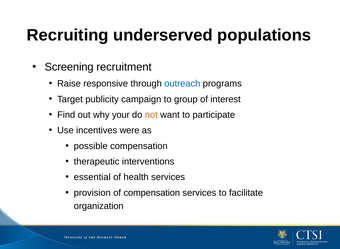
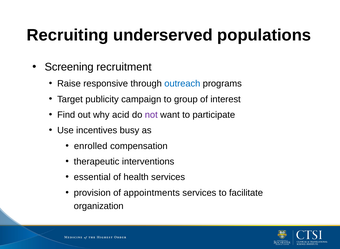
your: your -> acid
not colour: orange -> purple
were: were -> busy
possible: possible -> enrolled
of compensation: compensation -> appointments
